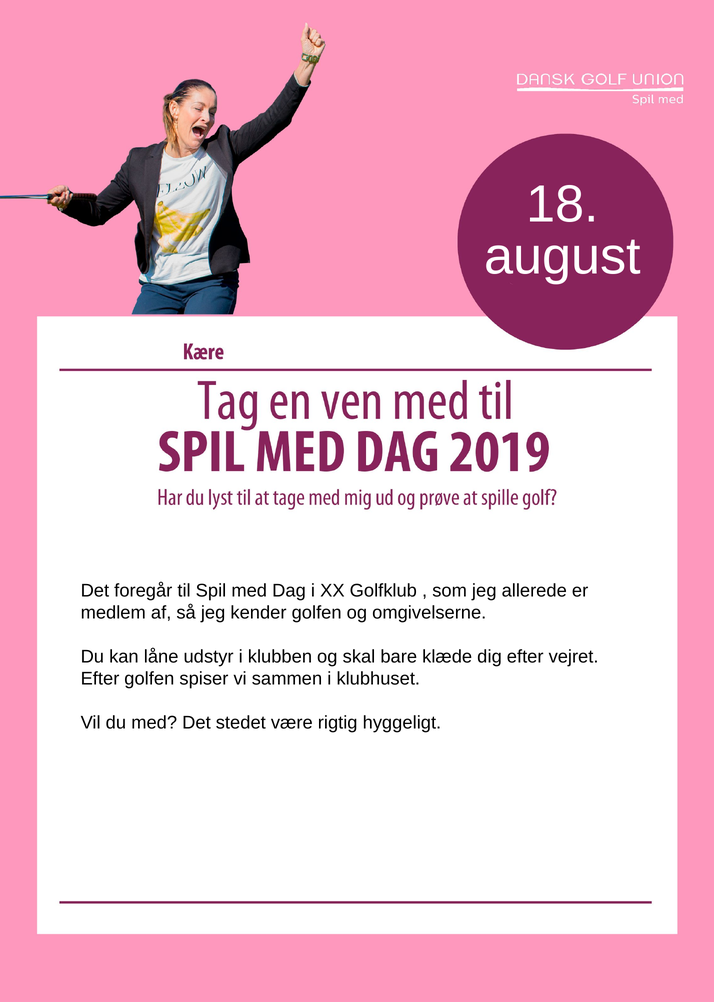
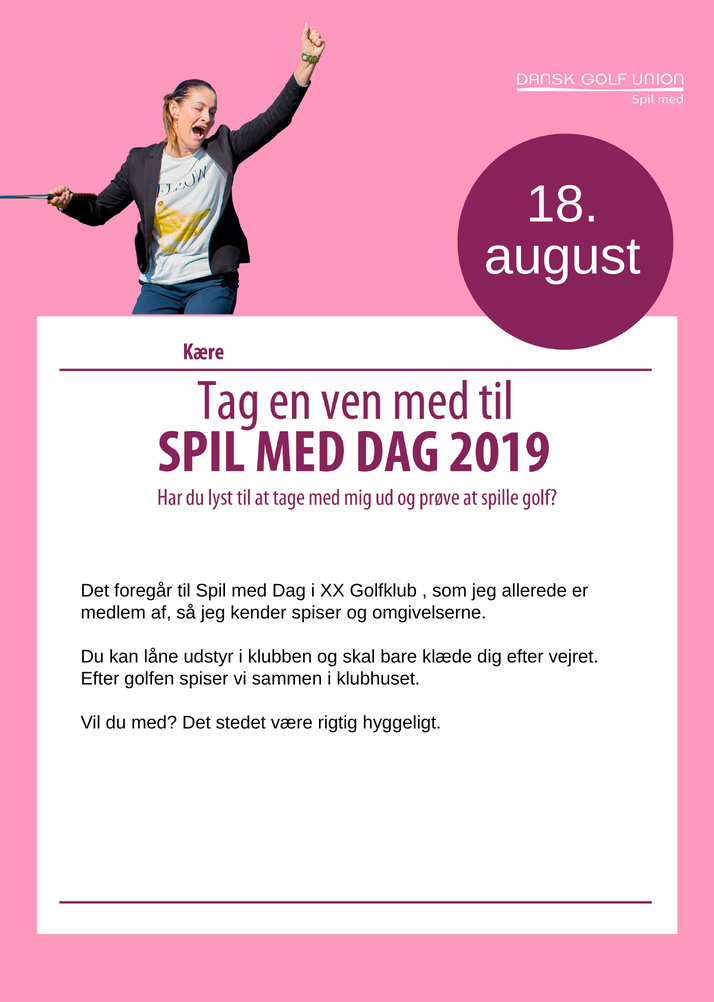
kender golfen: golfen -> spiser
